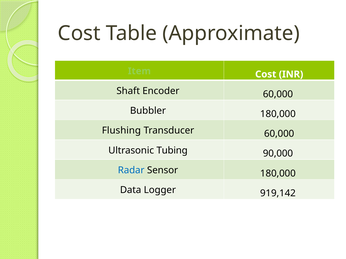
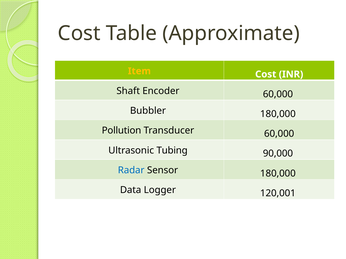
Item colour: light green -> yellow
Flushing: Flushing -> Pollution
919,142: 919,142 -> 120,001
